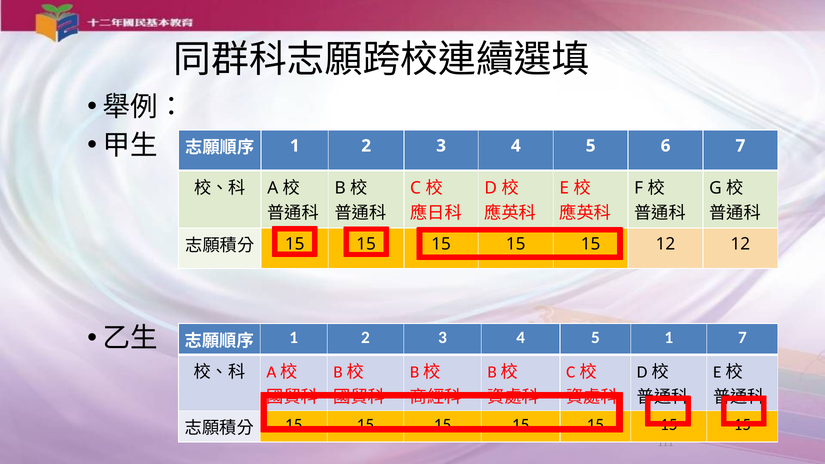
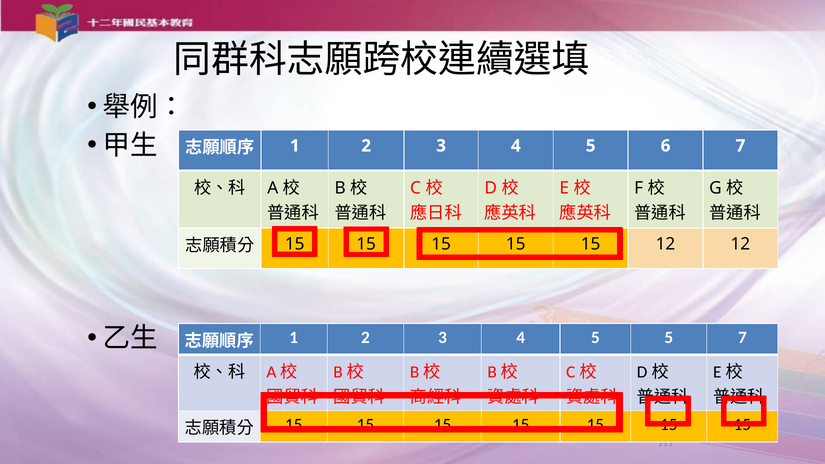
5 1: 1 -> 5
